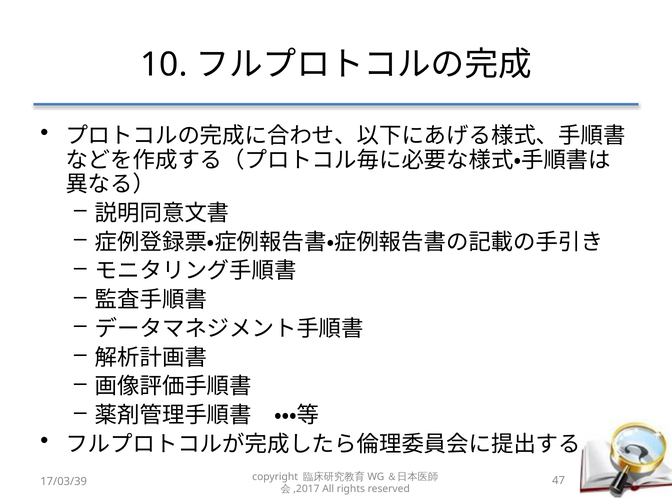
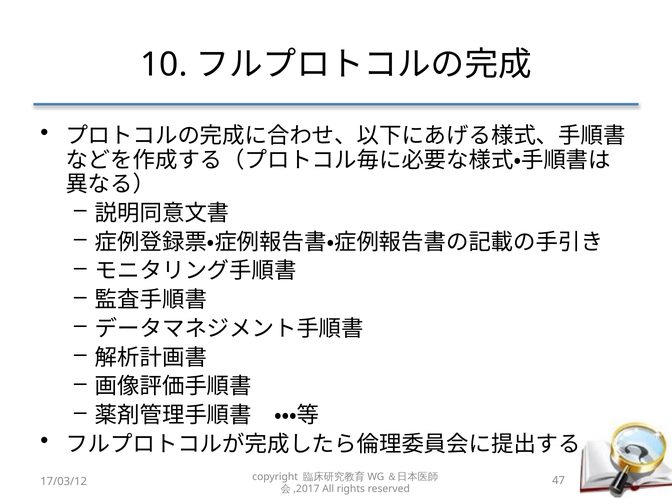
17/03/39: 17/03/39 -> 17/03/12
